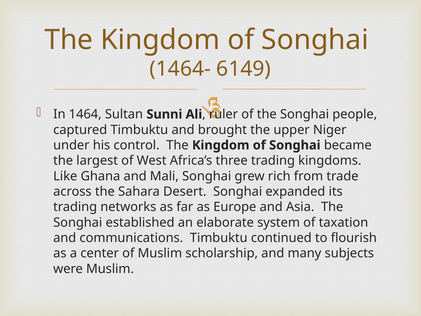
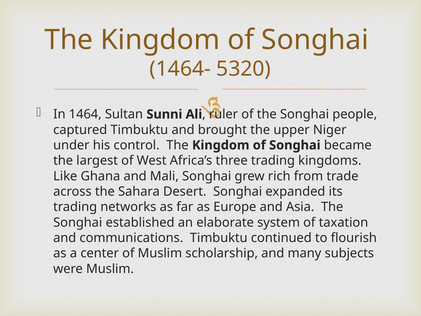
6149: 6149 -> 5320
